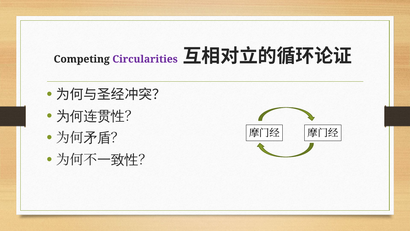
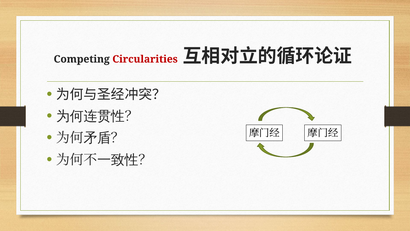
Circularities colour: purple -> red
